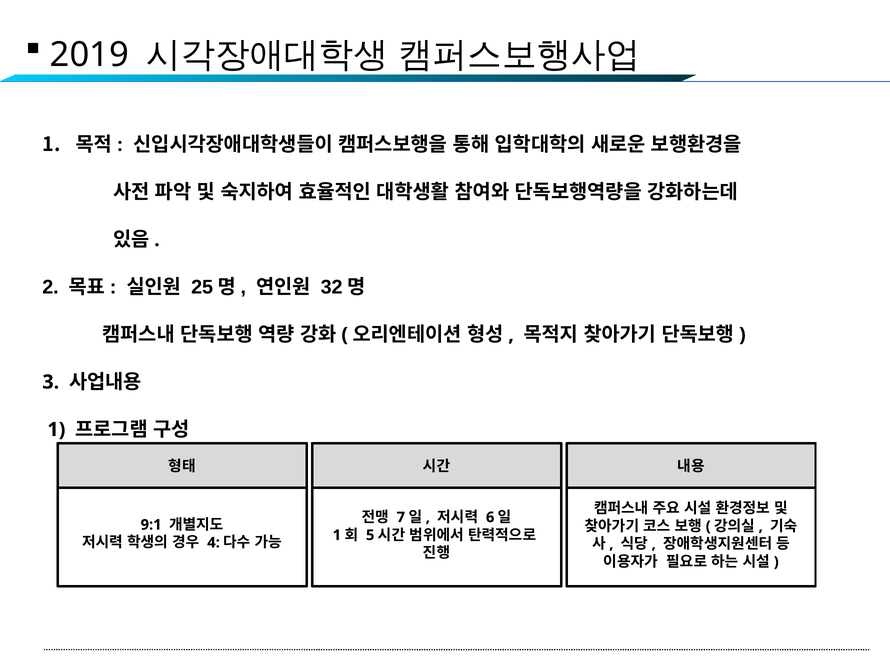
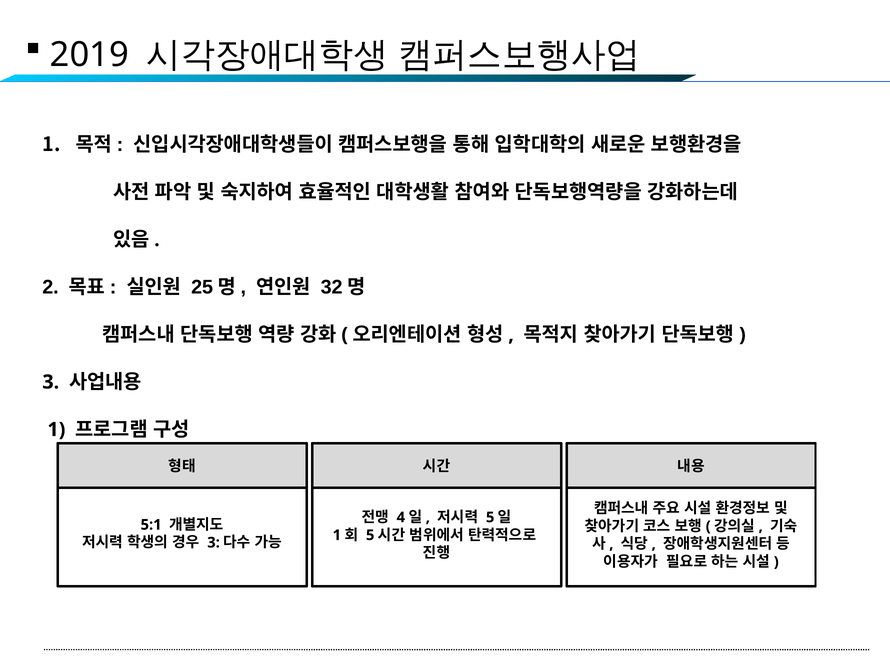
7: 7 -> 4
6 at (490, 517): 6 -> 5
9:1: 9:1 -> 5:1
4 at (214, 542): 4 -> 3
